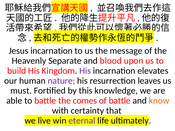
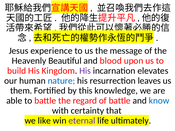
Jesus incarnation: incarnation -> experience
Separate: Separate -> Beautiful
nature colour: purple -> blue
must: must -> them
comes: comes -> regard
know colour: orange -> blue
live: live -> like
